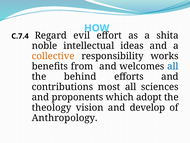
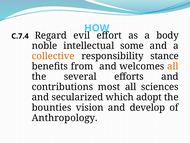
shita: shita -> body
ideas: ideas -> some
works: works -> stance
all at (173, 66) colour: blue -> orange
behind: behind -> several
proponents: proponents -> secularized
theology: theology -> bounties
